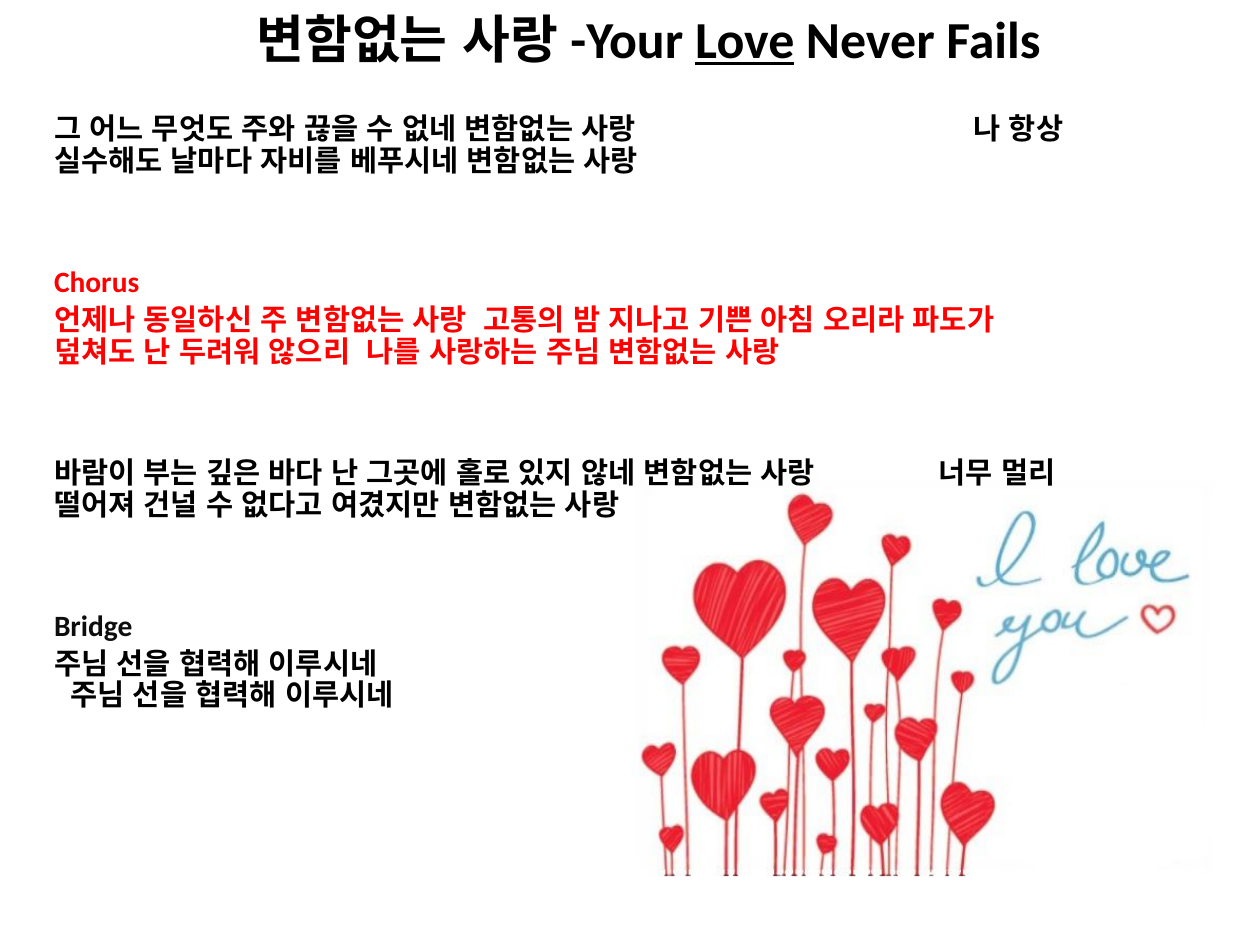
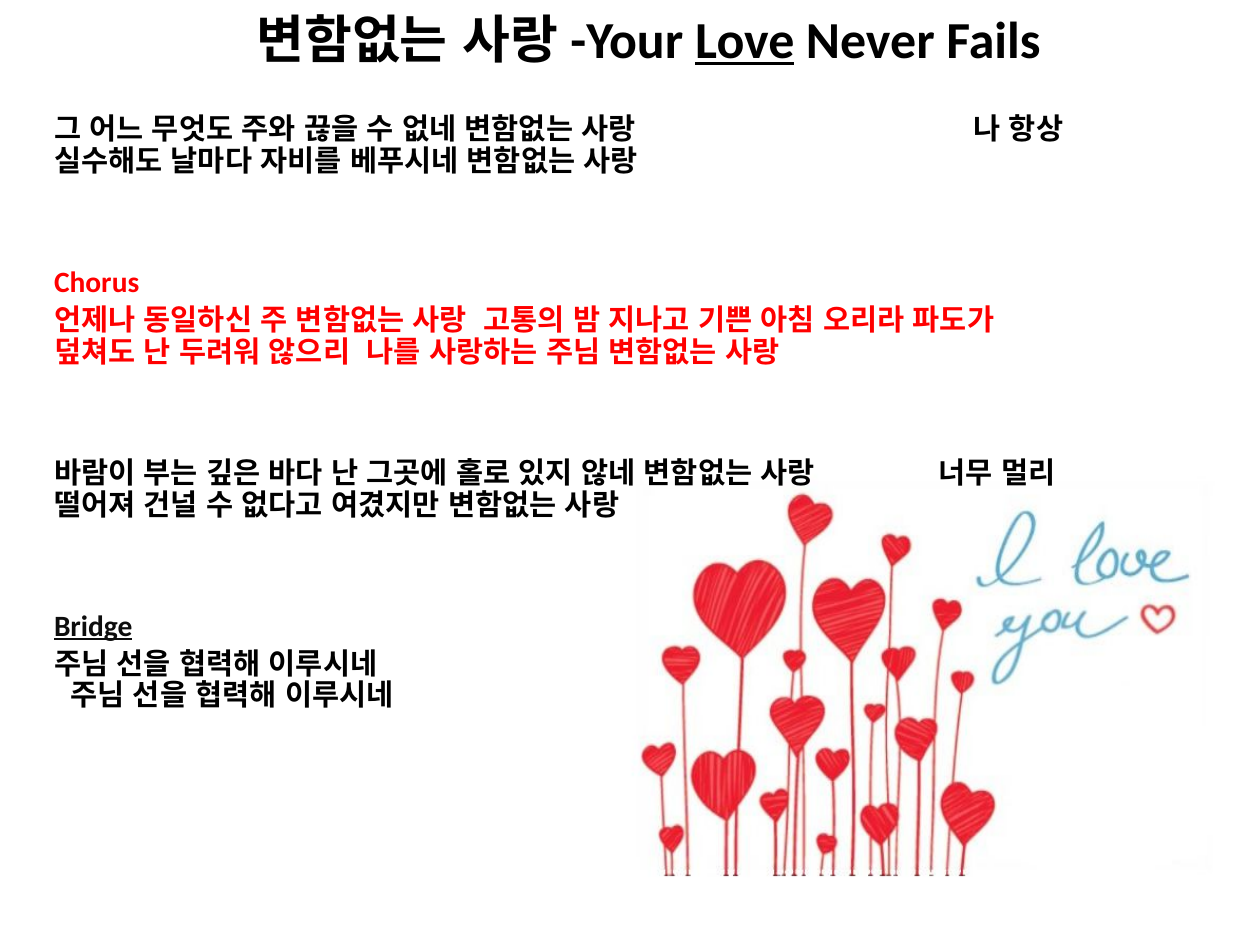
Bridge underline: none -> present
